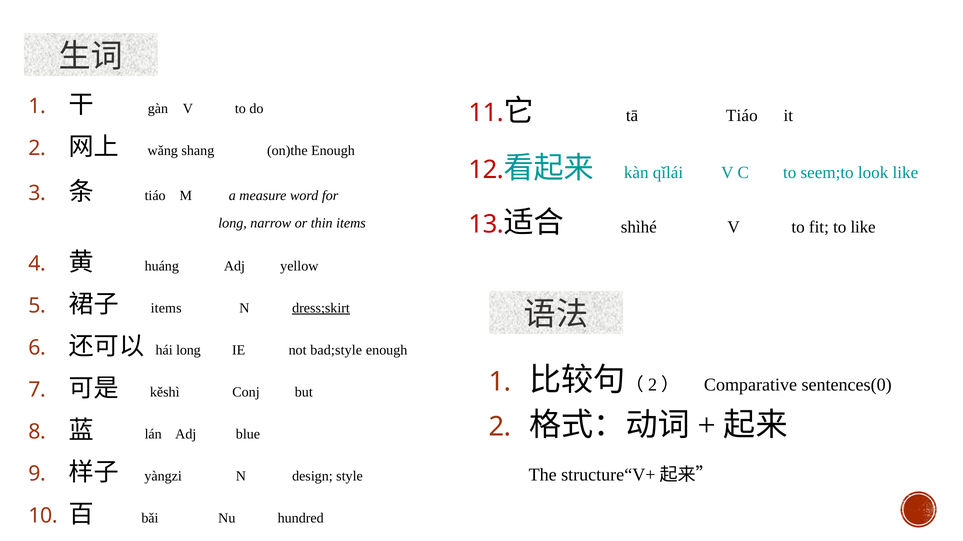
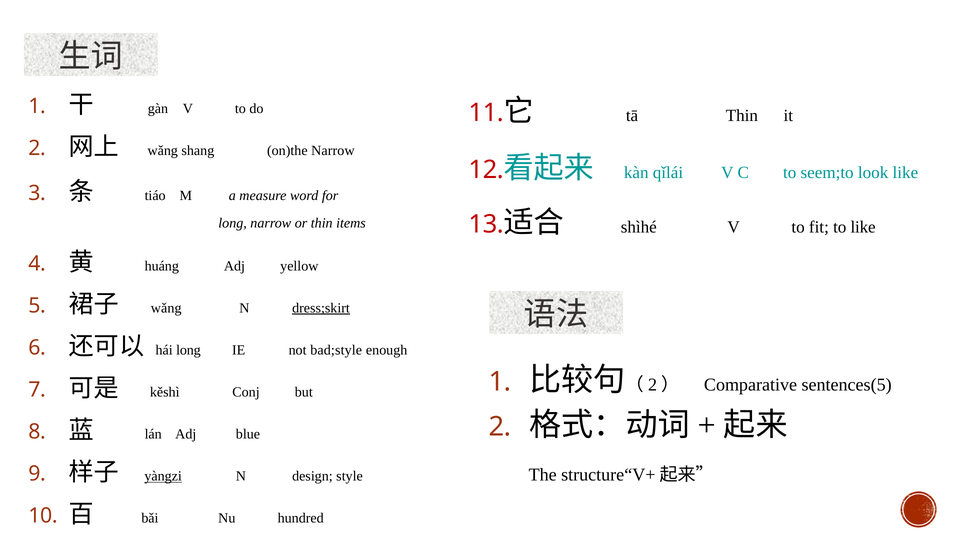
tā Tiáo: Tiáo -> Thin
on)the Enough: Enough -> Narrow
items at (166, 308): items -> wǎng
sentences(0: sentences(0 -> sentences(5
yàngzi underline: none -> present
